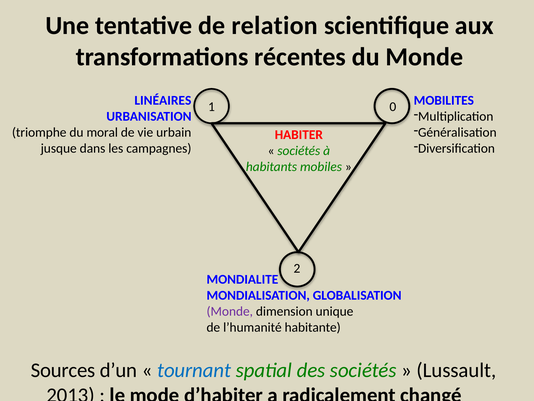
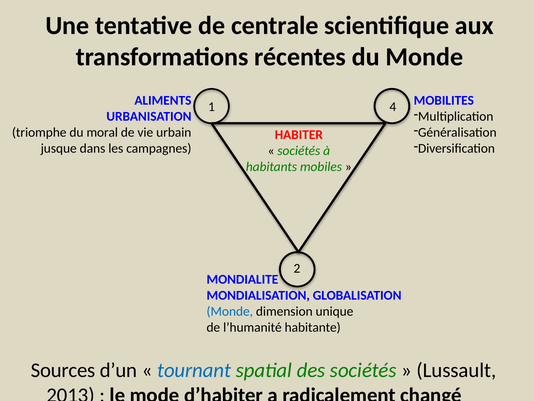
relation: relation -> centrale
LINÉAIRES: LINÉAIRES -> ALIMENTS
0: 0 -> 4
Monde at (230, 311) colour: purple -> blue
